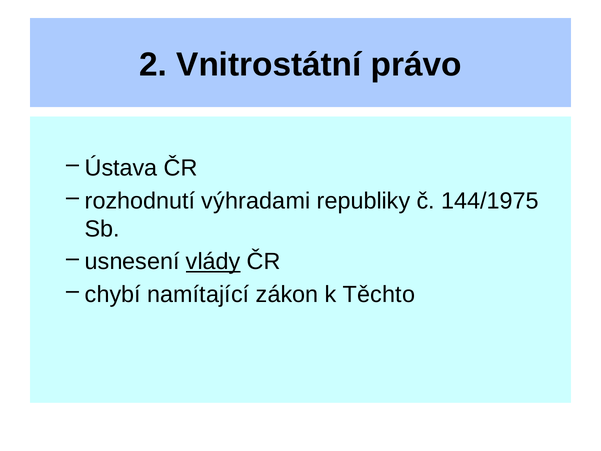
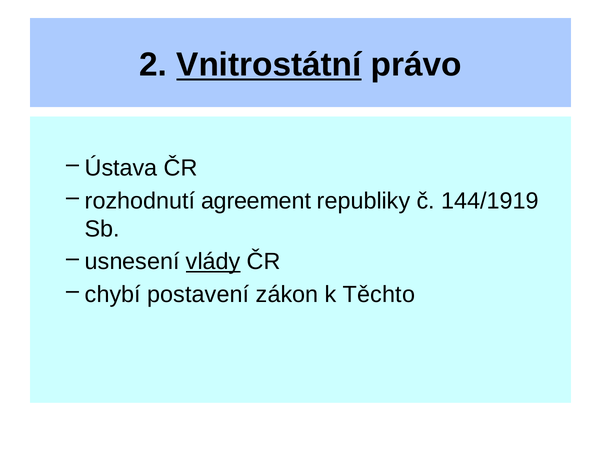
Vnitrostátní underline: none -> present
výhradami: výhradami -> agreement
144/1975: 144/1975 -> 144/1919
namítající: namítající -> postavení
